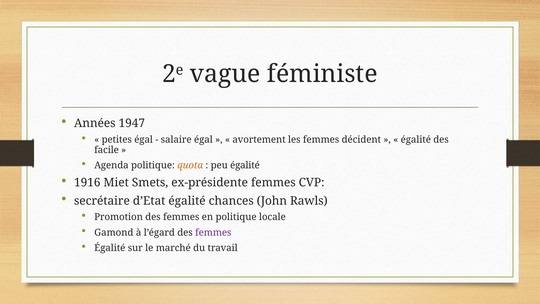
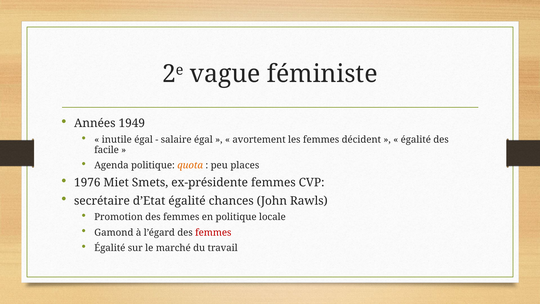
1947: 1947 -> 1949
petites: petites -> inutile
peu égalité: égalité -> places
1916: 1916 -> 1976
femmes at (213, 232) colour: purple -> red
